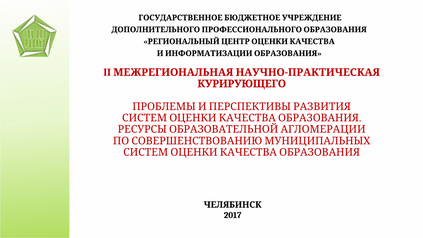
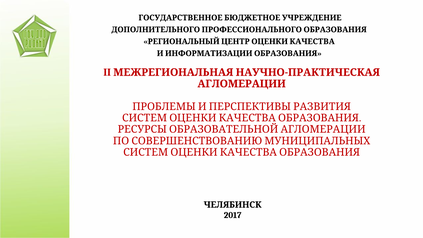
КУРИРУЮЩЕГО: КУРИРУЮЩЕГО -> АГЛОМЕРАЦИИ
